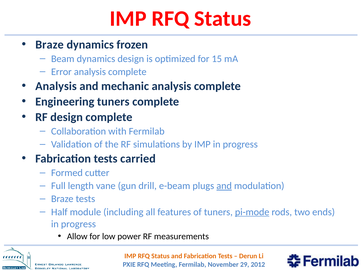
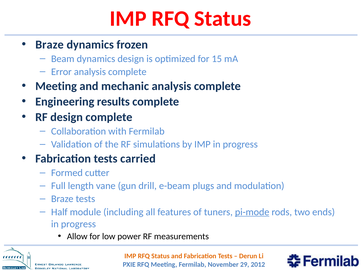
Analysis at (56, 86): Analysis -> Meeting
Engineering tuners: tuners -> results
and at (224, 186) underline: present -> none
